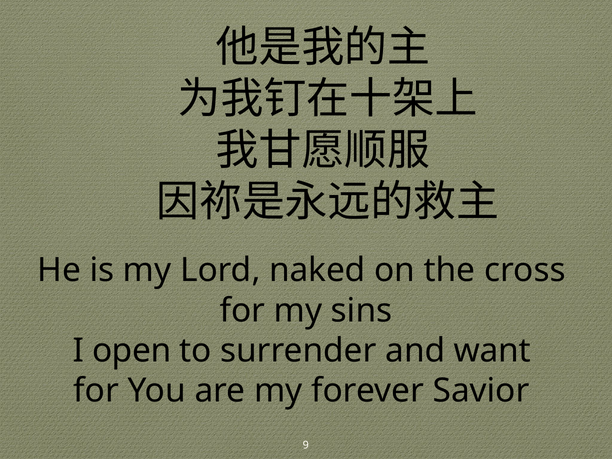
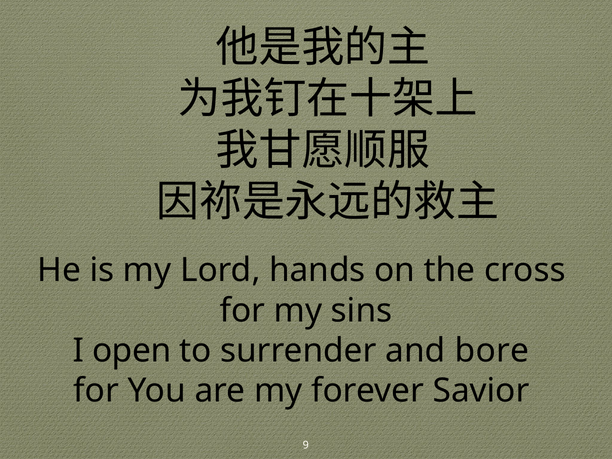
naked: naked -> hands
want: want -> bore
